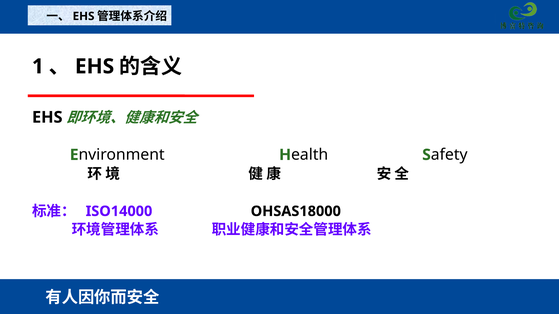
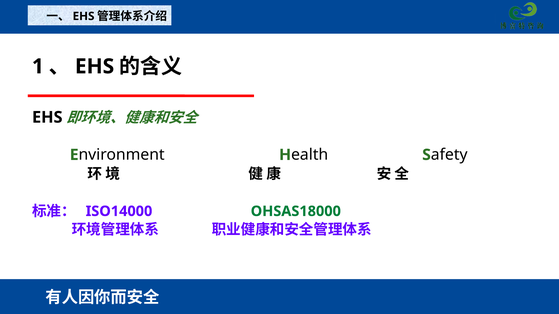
OHSAS18000 colour: black -> green
